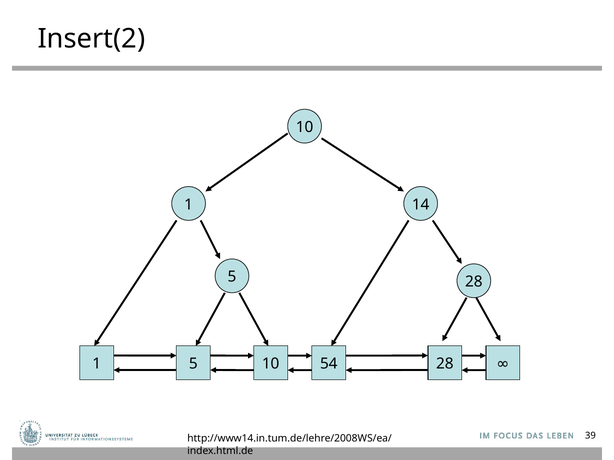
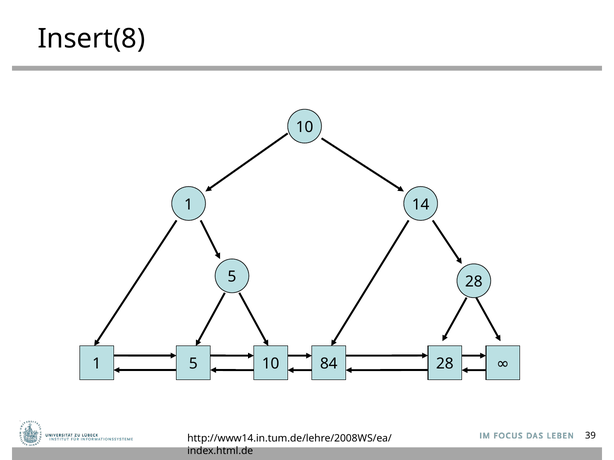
Insert(2: Insert(2 -> Insert(8
54: 54 -> 84
